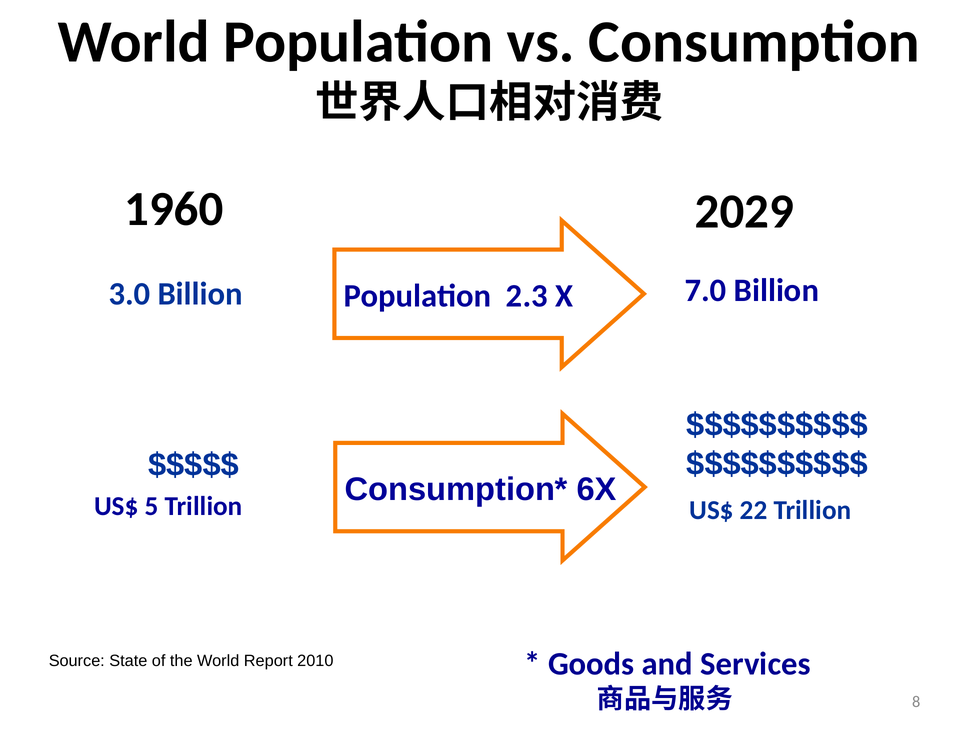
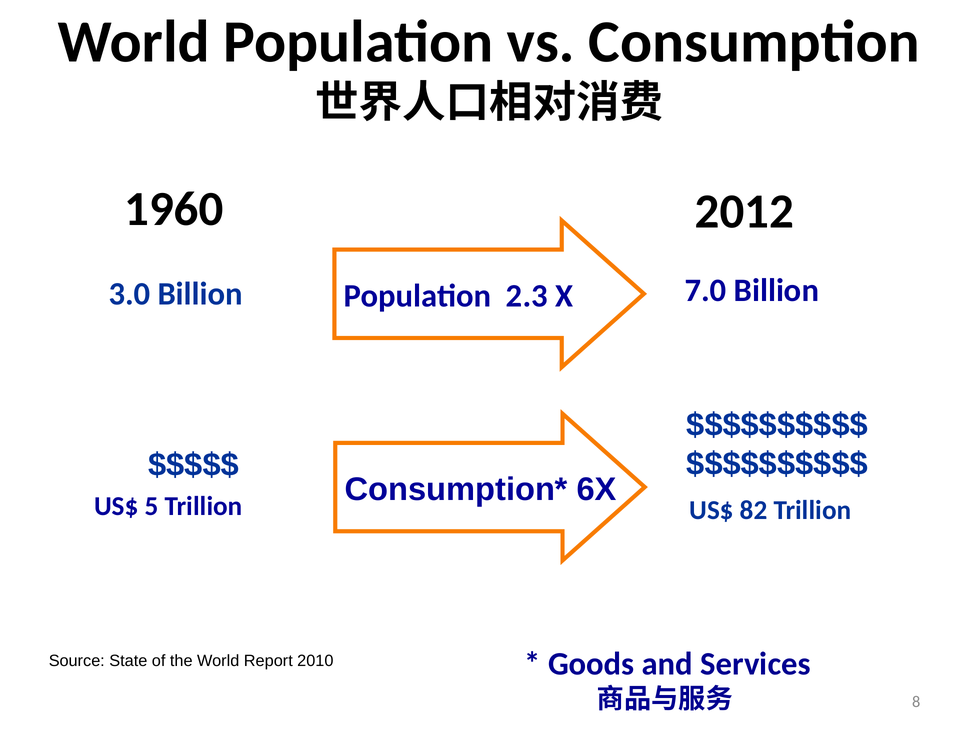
2029: 2029 -> 2012
22: 22 -> 82
